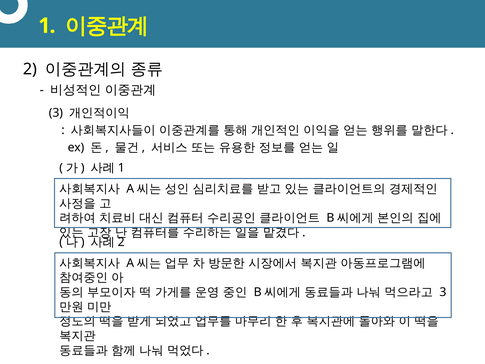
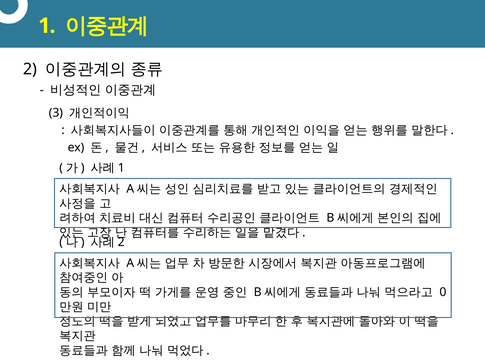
3 at (443, 292): 3 -> 0
